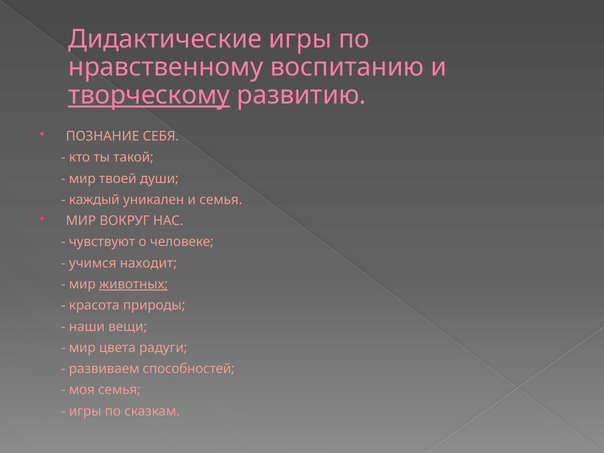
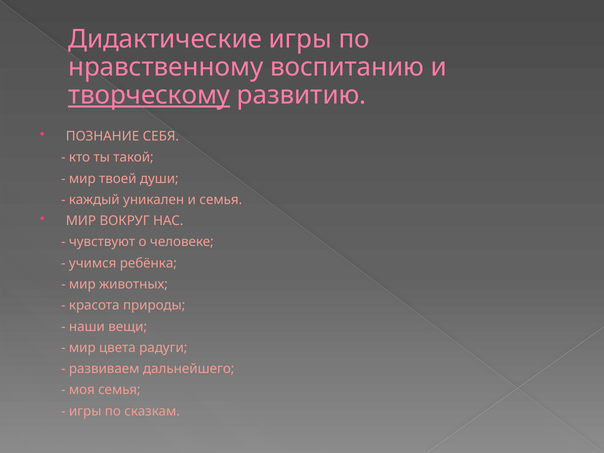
находит: находит -> ребёнка
животных underline: present -> none
способностей: способностей -> дальнейшего
